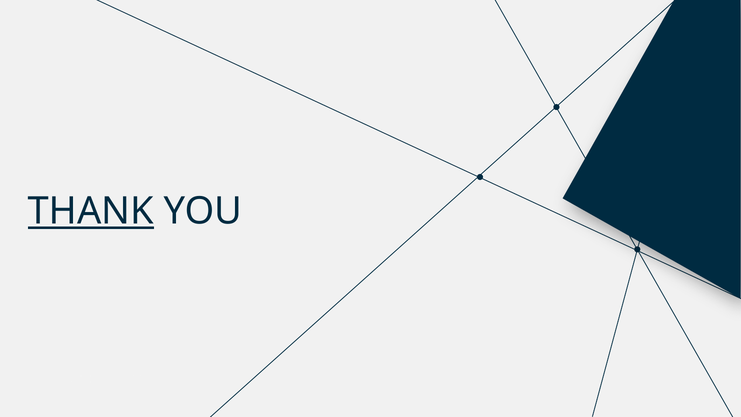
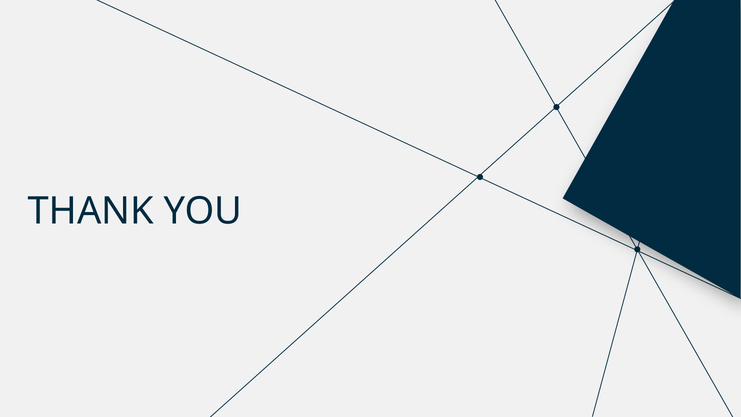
THANK underline: present -> none
